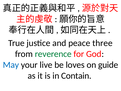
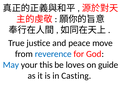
three: three -> move
reverence colour: green -> blue
live: live -> this
Contain: Contain -> Casting
